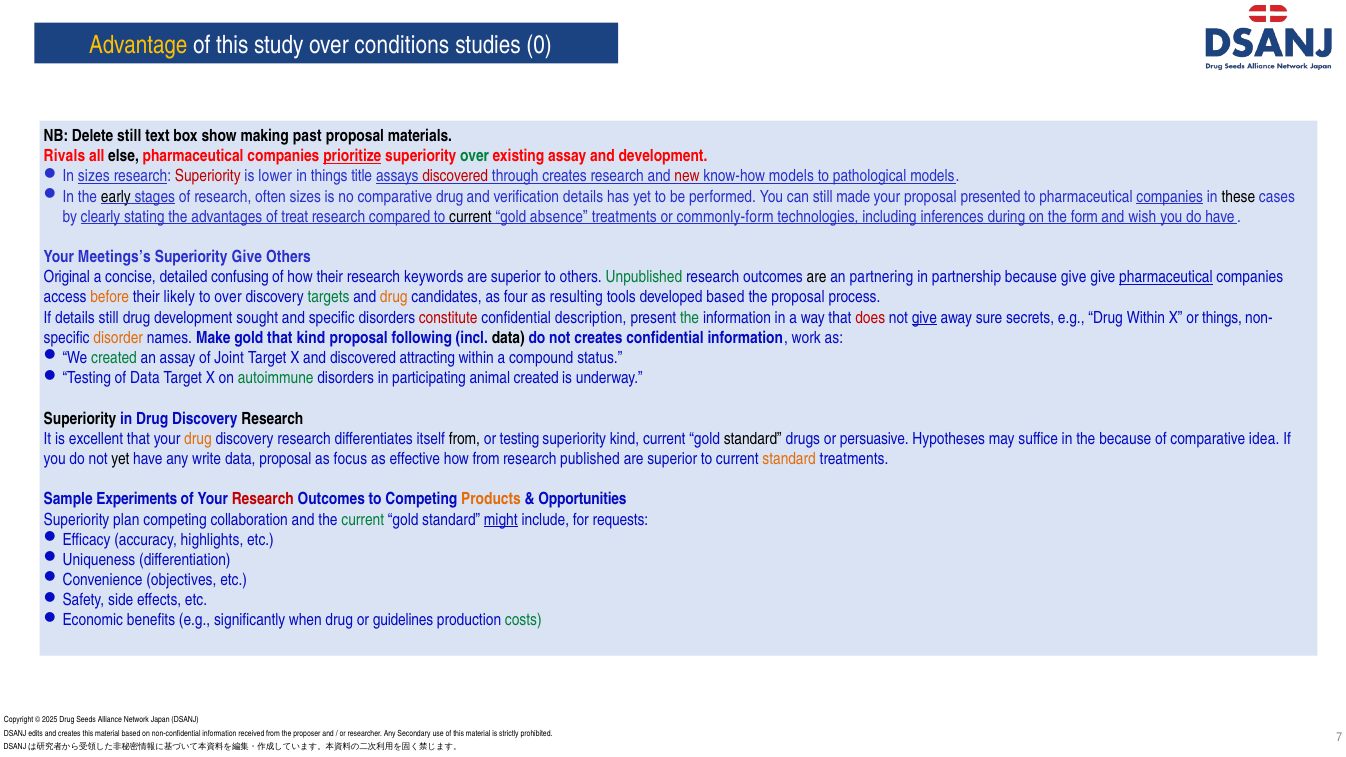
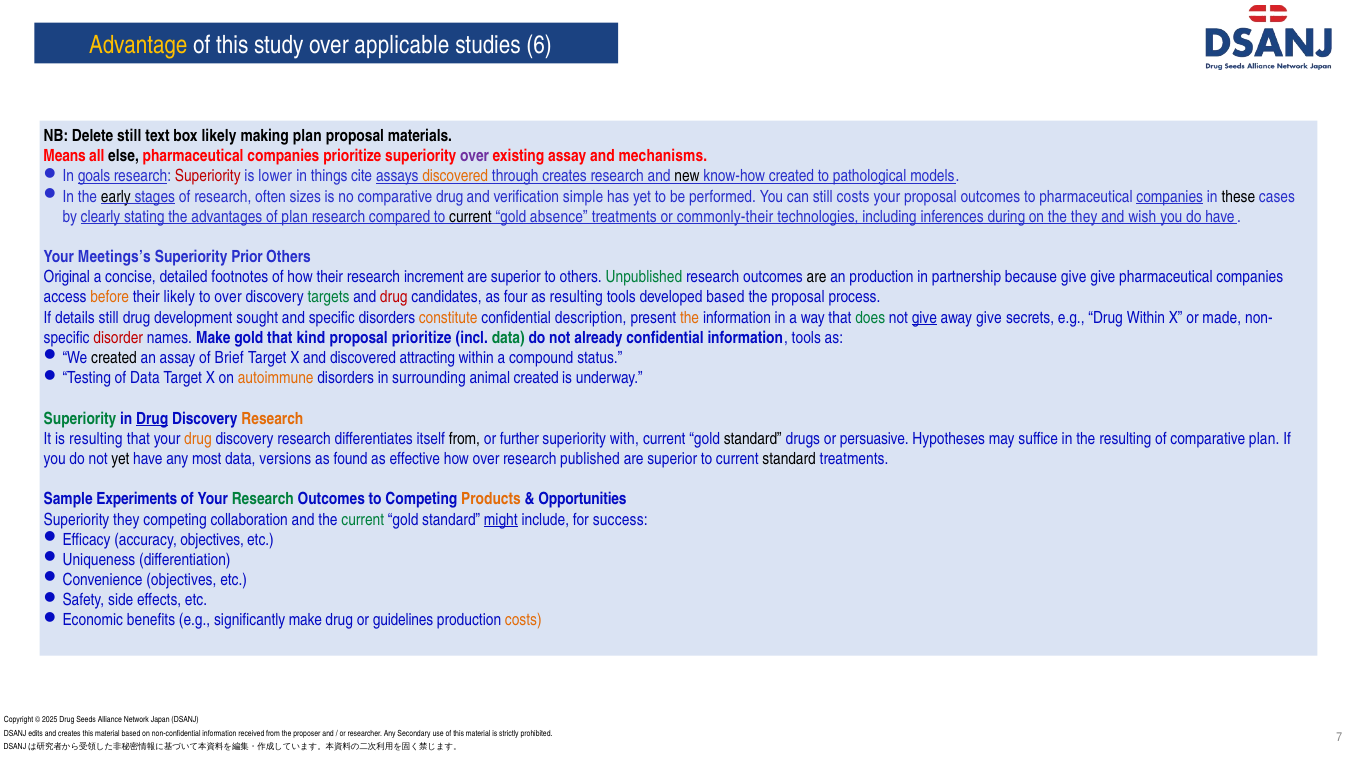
conditions: conditions -> applicable
0: 0 -> 6
box show: show -> likely
making past: past -> plan
Rivals: Rivals -> Means
prioritize at (352, 156) underline: present -> none
over at (475, 156) colour: green -> purple
and development: development -> mechanisms
sizes at (94, 176): sizes -> goals
title: title -> cite
discovered at (455, 176) colour: red -> orange
new colour: red -> black
know-how models: models -> created
verification details: details -> simple
still made: made -> costs
proposal presented: presented -> outcomes
of treat: treat -> plan
commonly-form: commonly-form -> commonly-their
the form: form -> they
Superiority Give: Give -> Prior
confusing: confusing -> footnotes
keywords: keywords -> increment
an partnering: partnering -> production
pharmaceutical at (1166, 277) underline: present -> none
drug at (394, 297) colour: orange -> red
constitute colour: red -> orange
the at (690, 318) colour: green -> orange
does colour: red -> green
away sure: sure -> give
or things: things -> made
disorder colour: orange -> red
proposal following: following -> prioritize
data at (508, 338) colour: black -> green
not creates: creates -> already
information work: work -> tools
created at (114, 358) colour: green -> black
Joint: Joint -> Brief
autoimmune colour: green -> orange
participating: participating -> surrounding
Superiority at (80, 419) colour: black -> green
Drug at (152, 419) underline: none -> present
Research at (272, 419) colour: black -> orange
is excellent: excellent -> resulting
testing: testing -> further
superiority kind: kind -> with
the because: because -> resulting
comparative idea: idea -> plan
write: write -> most
data proposal: proposal -> versions
focus: focus -> found
how from: from -> over
standard at (789, 459) colour: orange -> black
Research at (263, 499) colour: red -> green
Superiority plan: plan -> they
requests: requests -> success
accuracy highlights: highlights -> objectives
significantly when: when -> make
costs at (523, 621) colour: green -> orange
